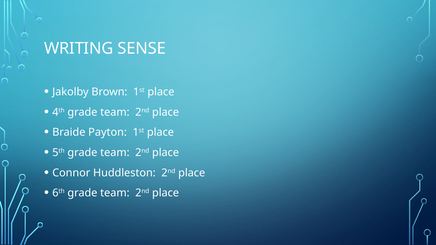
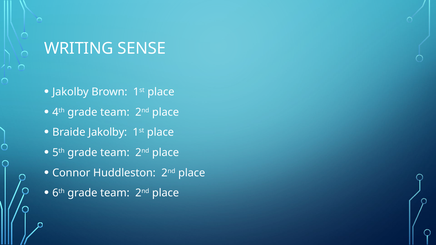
Braide Payton: Payton -> Jakolby
